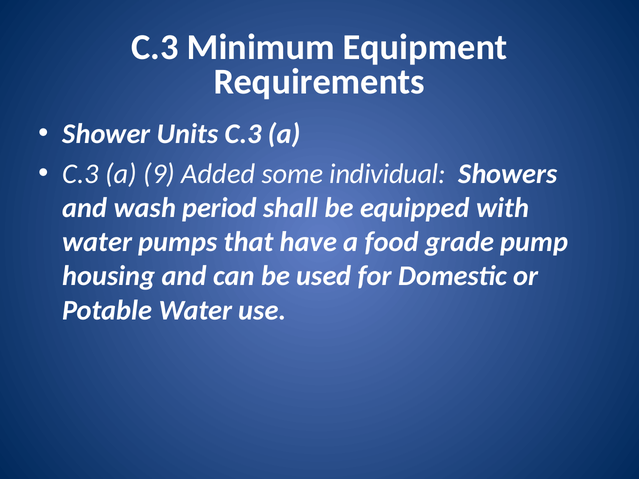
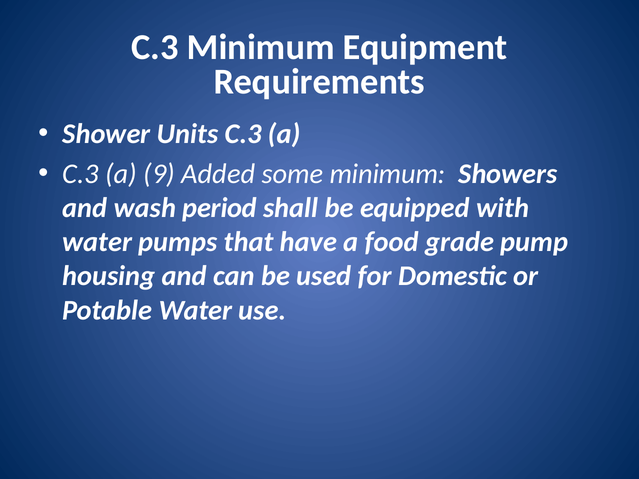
some individual: individual -> minimum
